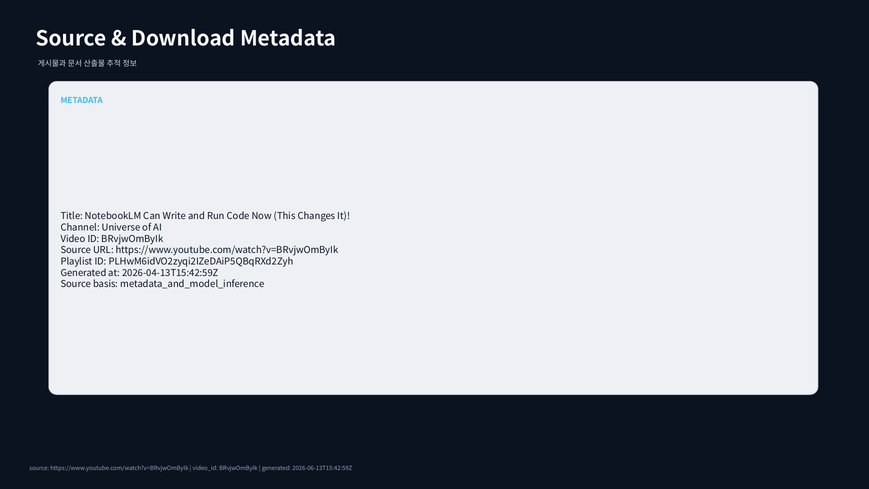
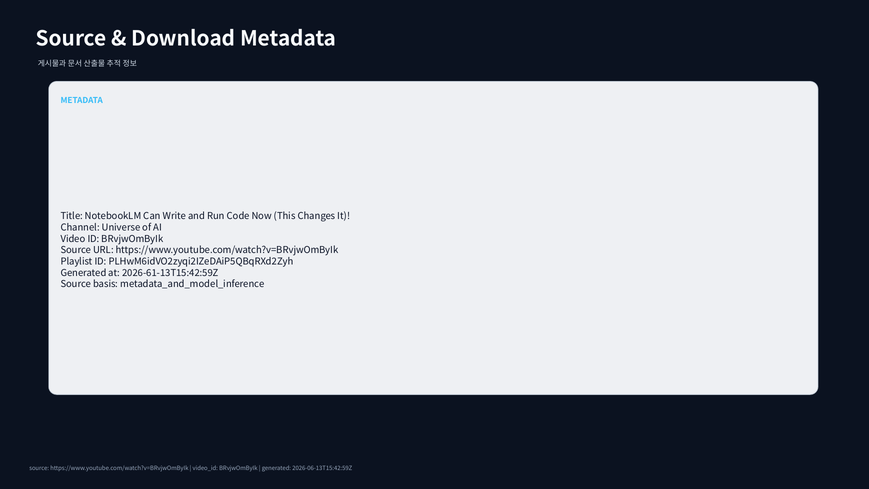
2026-04-13T15:42:59Z: 2026-04-13T15:42:59Z -> 2026-61-13T15:42:59Z
